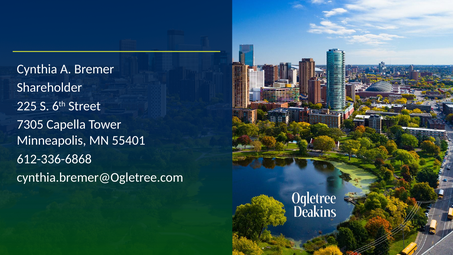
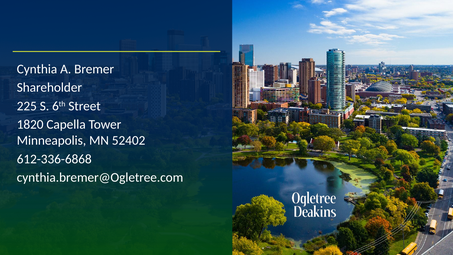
7305: 7305 -> 1820
55401: 55401 -> 52402
